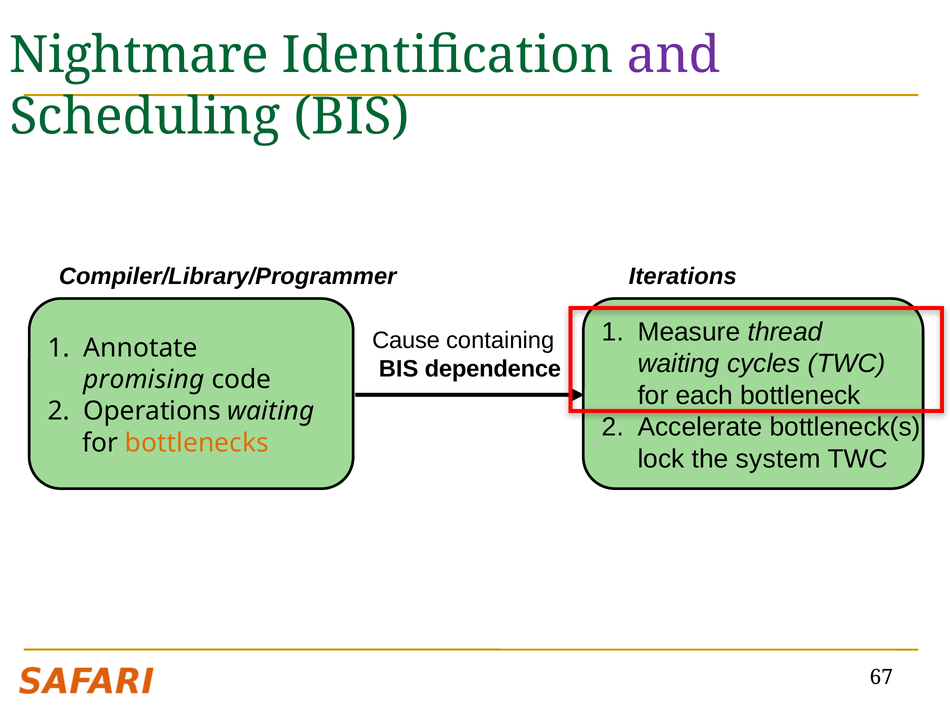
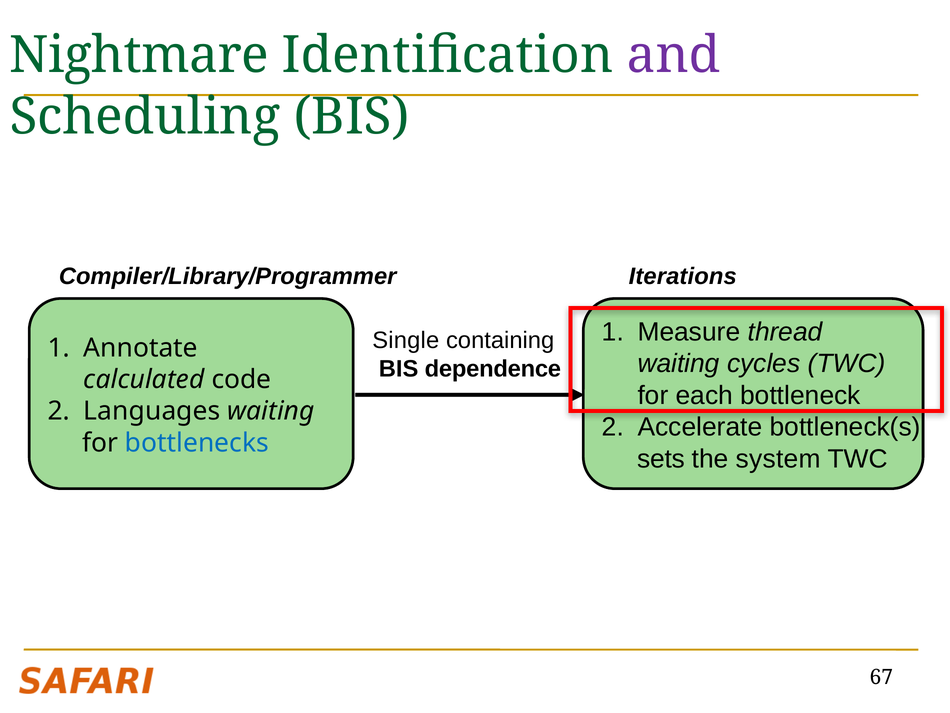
Cause: Cause -> Single
promising: promising -> calculated
Operations: Operations -> Languages
bottlenecks colour: orange -> blue
lock: lock -> sets
